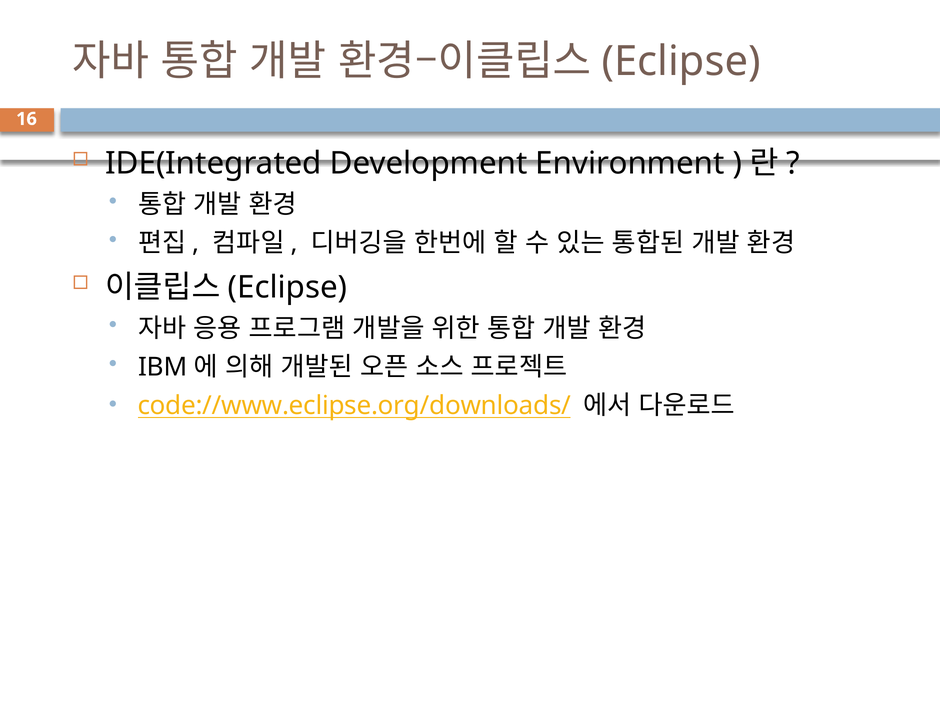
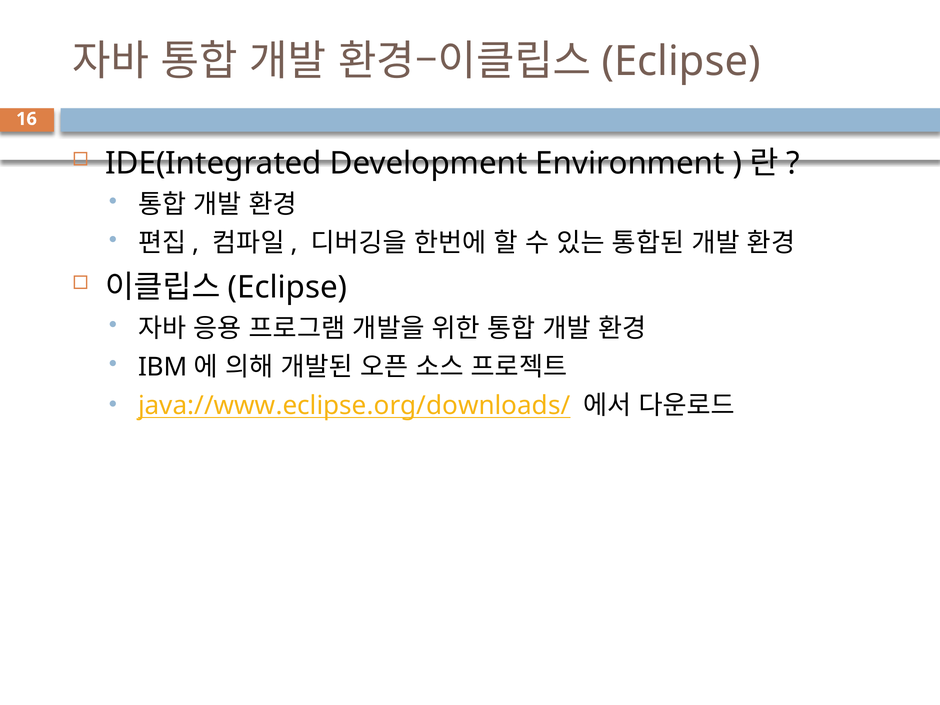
code://www.eclipse.org/downloads/: code://www.eclipse.org/downloads/ -> java://www.eclipse.org/downloads/
